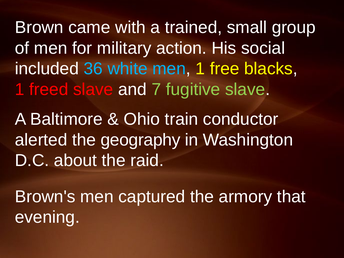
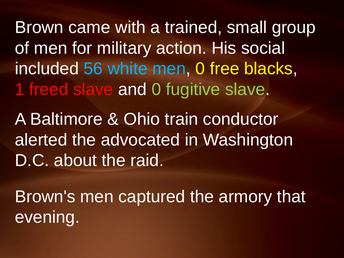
36: 36 -> 56
men 1: 1 -> 0
and 7: 7 -> 0
geography: geography -> advocated
